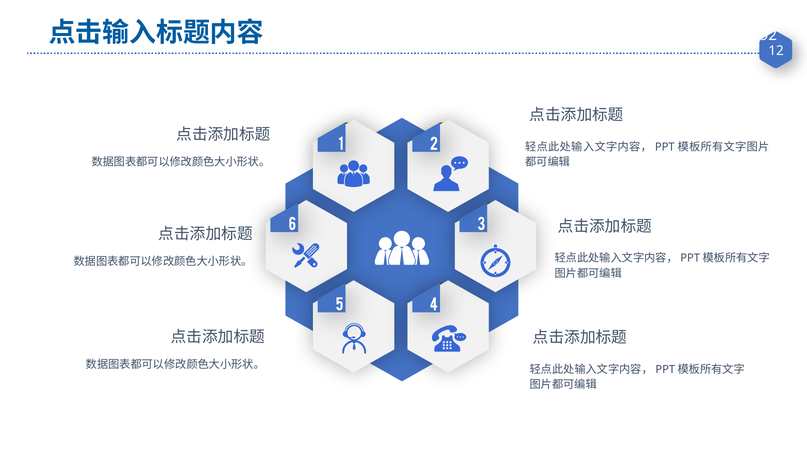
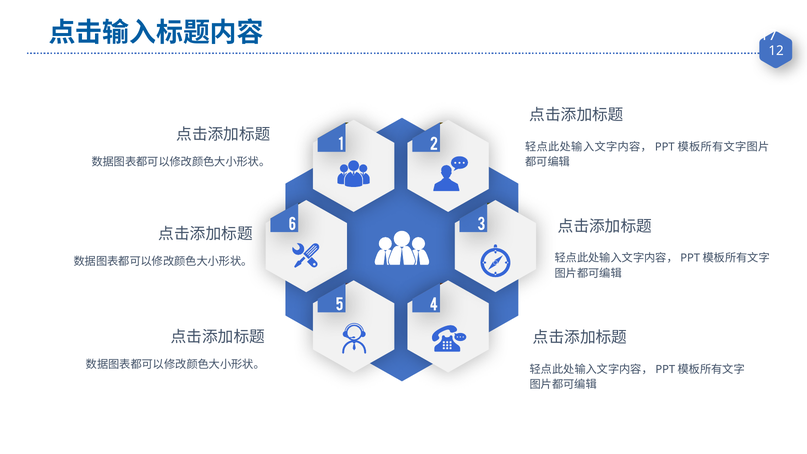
92: 92 -> 17
